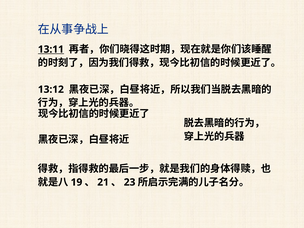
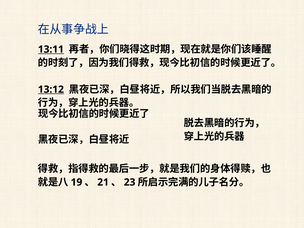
13:12 underline: none -> present
